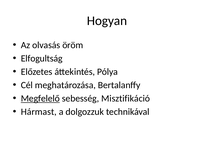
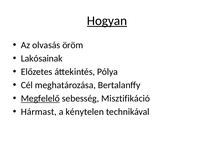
Hogyan underline: none -> present
Elfogultság: Elfogultság -> Lakósainak
dolgozzuk: dolgozzuk -> kénytelen
